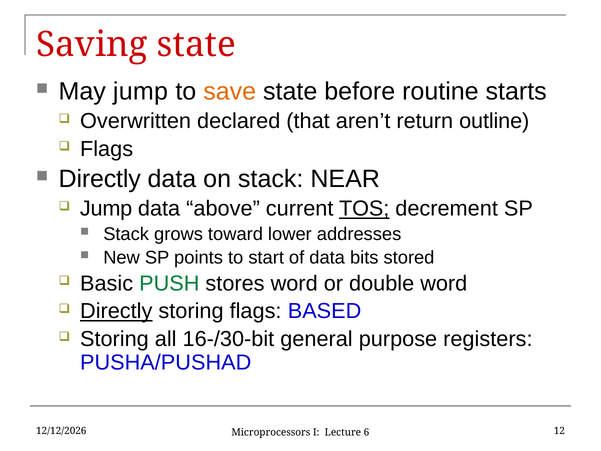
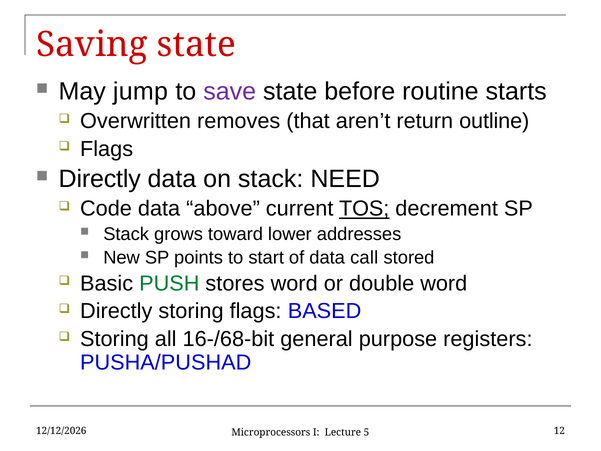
save colour: orange -> purple
declared: declared -> removes
NEAR: NEAR -> NEED
Jump at (106, 209): Jump -> Code
bits: bits -> call
Directly at (116, 311) underline: present -> none
16-/30-bit: 16-/30-bit -> 16-/68-bit
6: 6 -> 5
